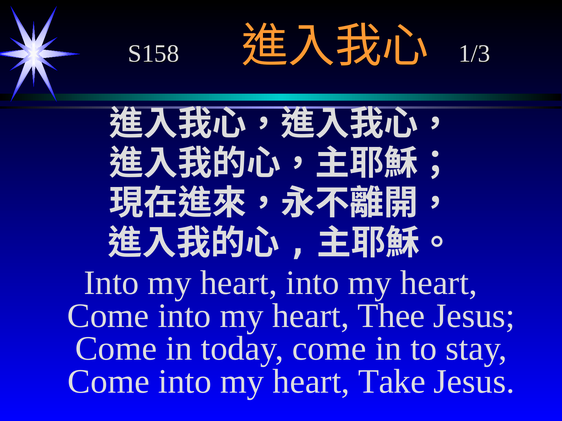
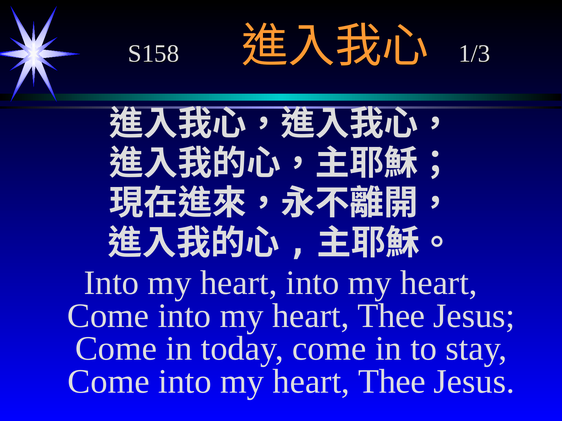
Take at (392, 382): Take -> Thee
